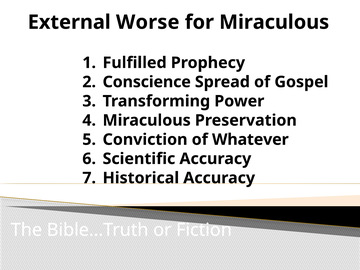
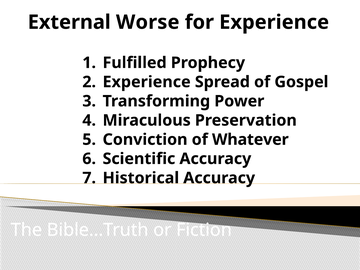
for Miraculous: Miraculous -> Experience
Conscience at (147, 82): Conscience -> Experience
